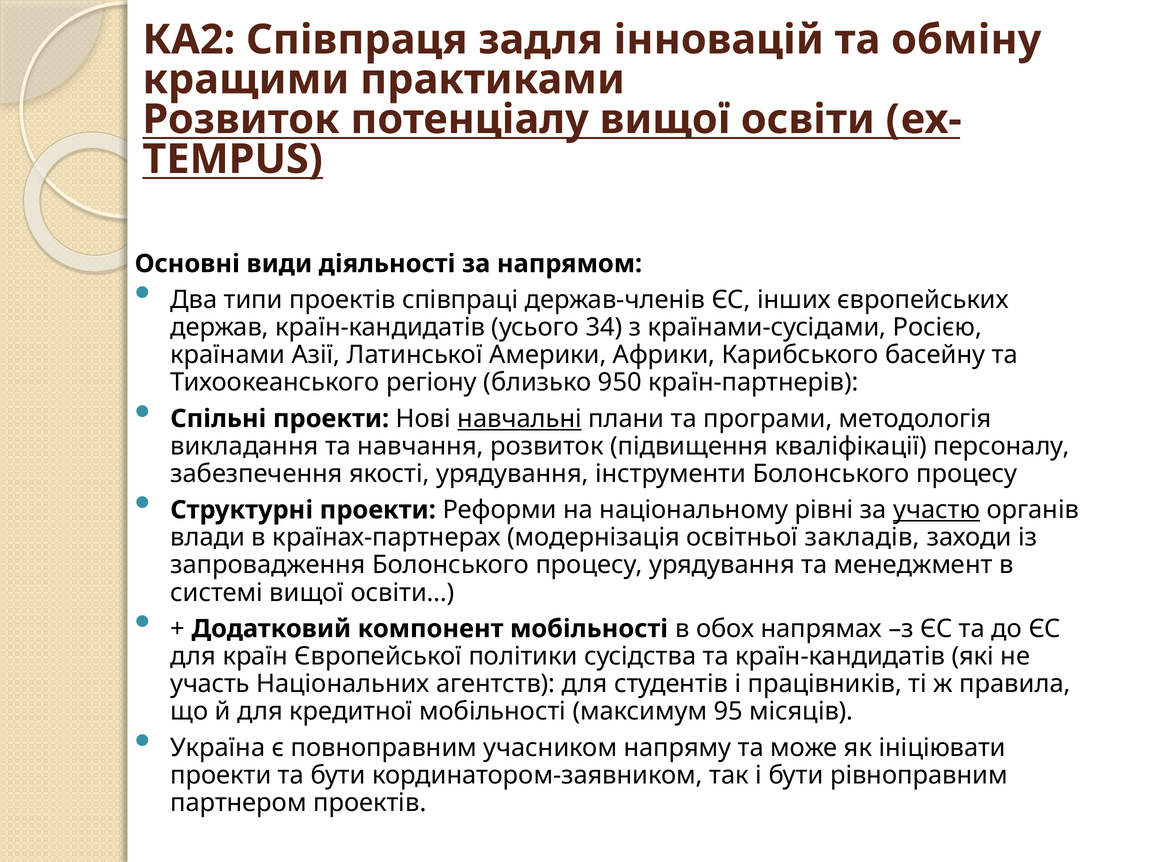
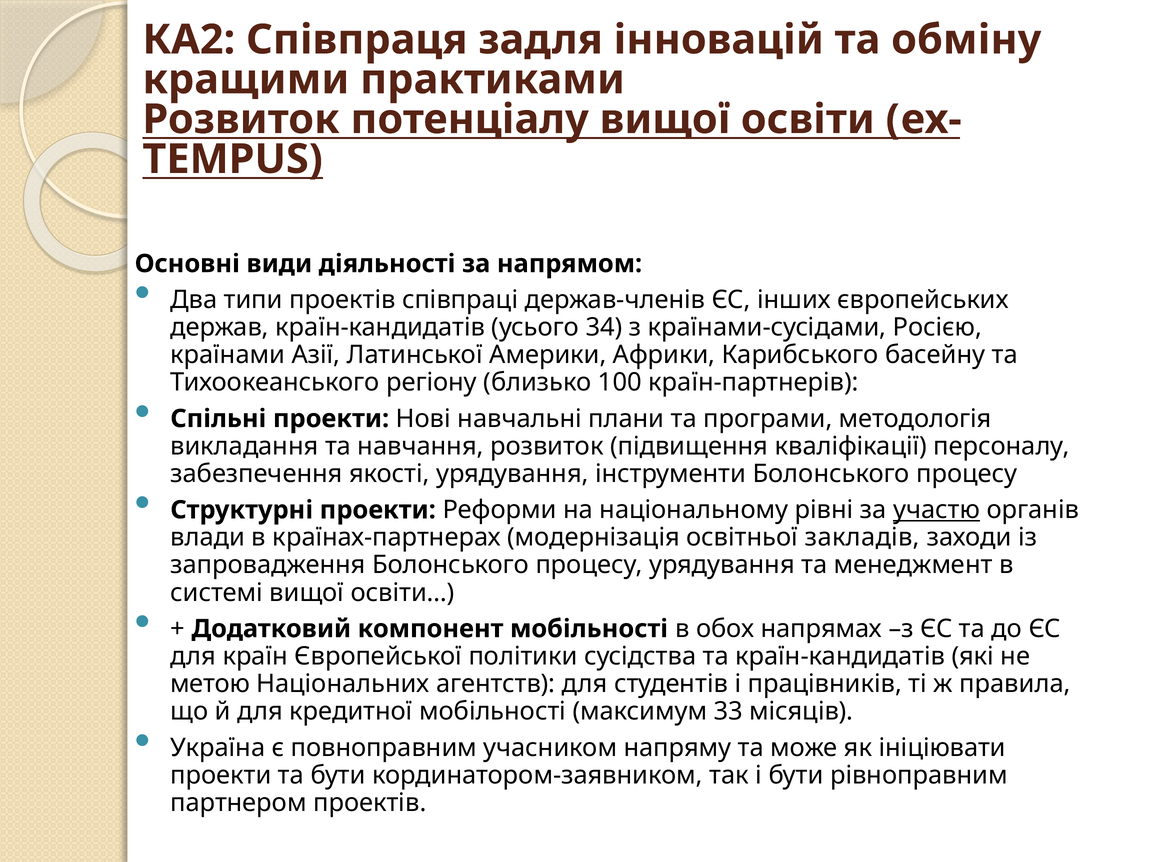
950: 950 -> 100
навчальні underline: present -> none
участь: участь -> метою
95: 95 -> 33
